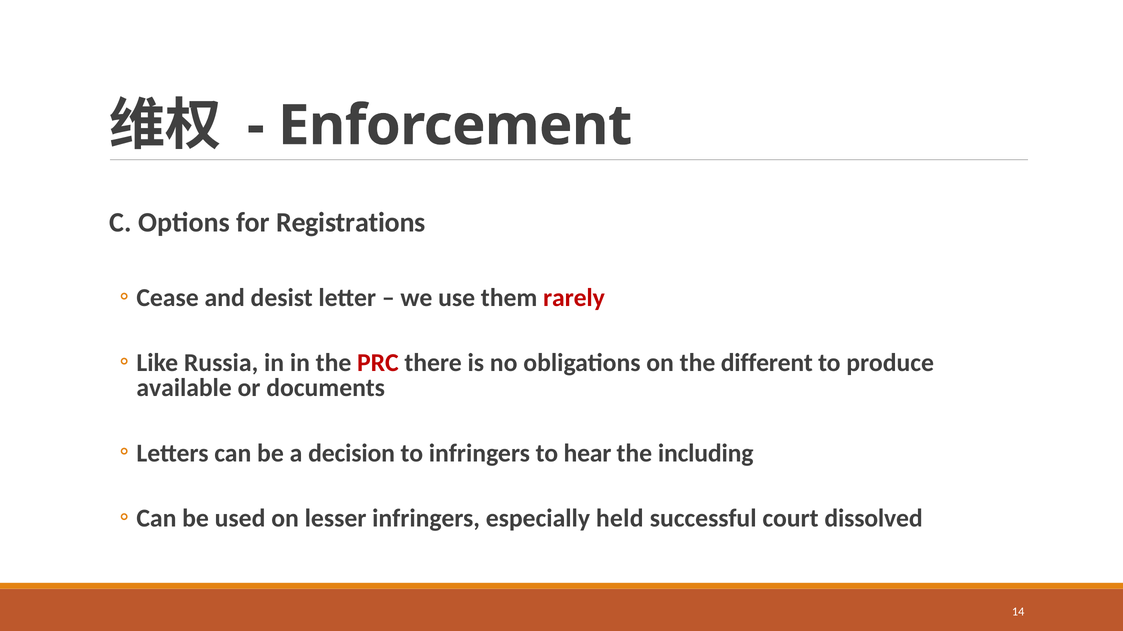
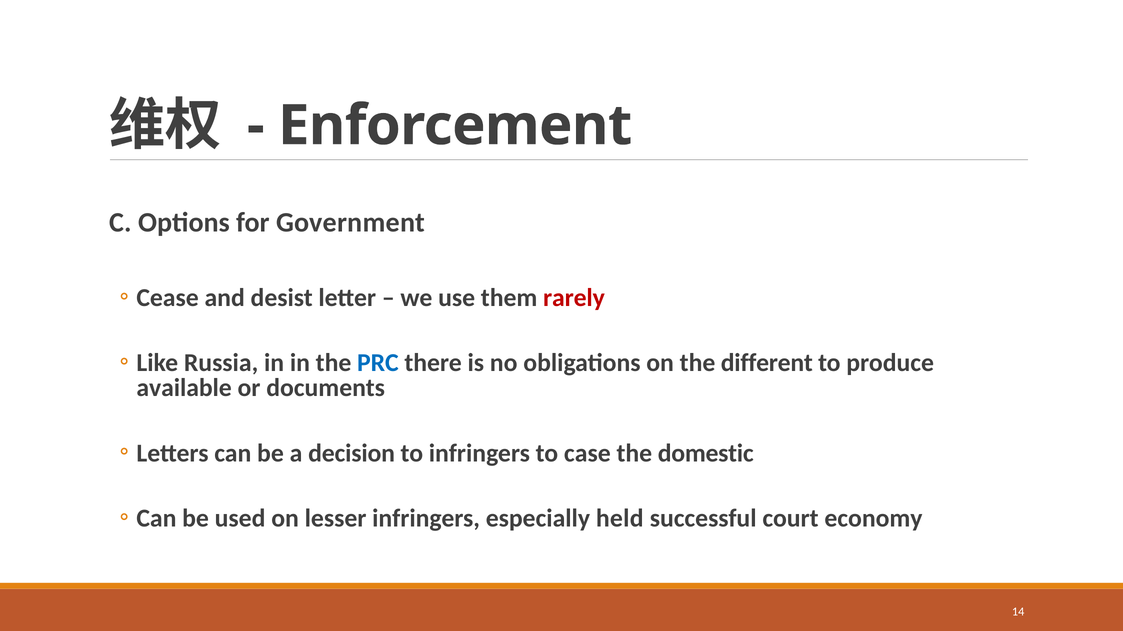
Registrations: Registrations -> Government
PRC colour: red -> blue
hear: hear -> case
including: including -> domestic
dissolved: dissolved -> economy
